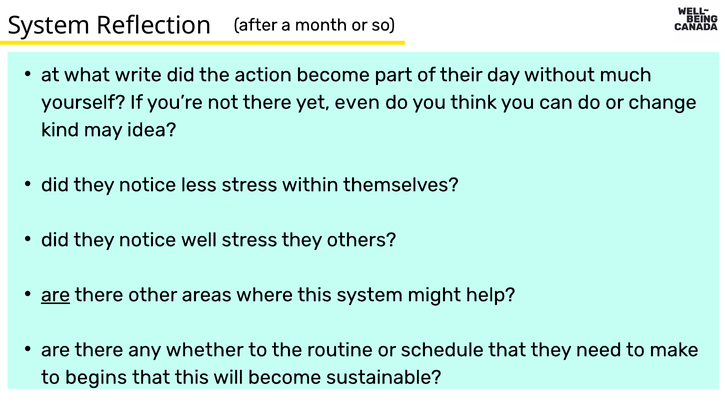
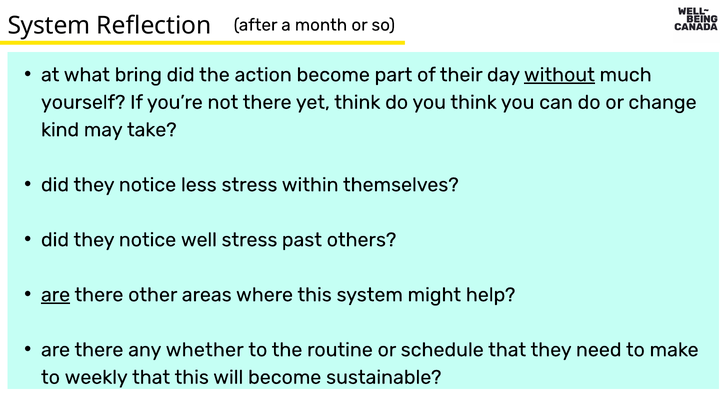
write: write -> bring
without underline: none -> present
yet even: even -> think
idea: idea -> take
stress they: they -> past
begins: begins -> weekly
